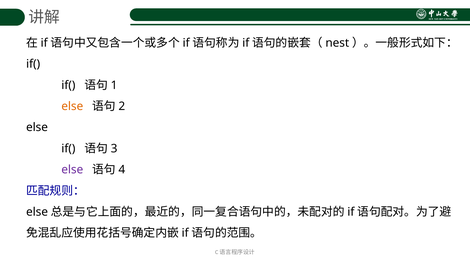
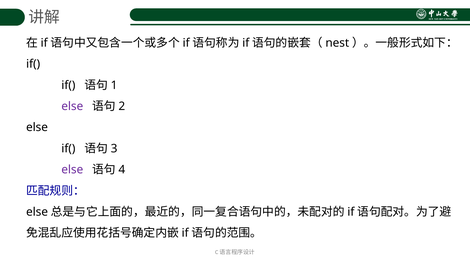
else at (72, 106) colour: orange -> purple
